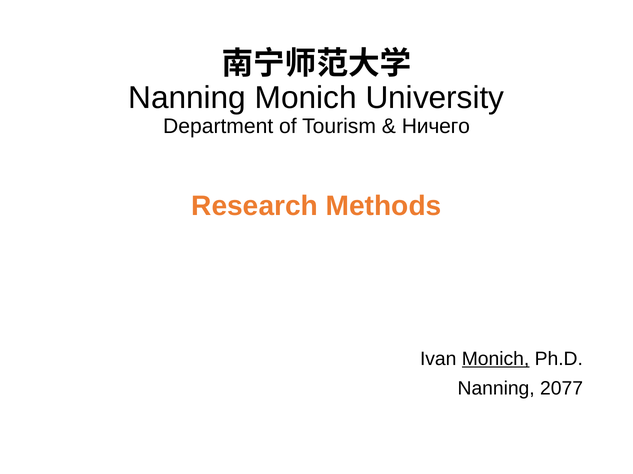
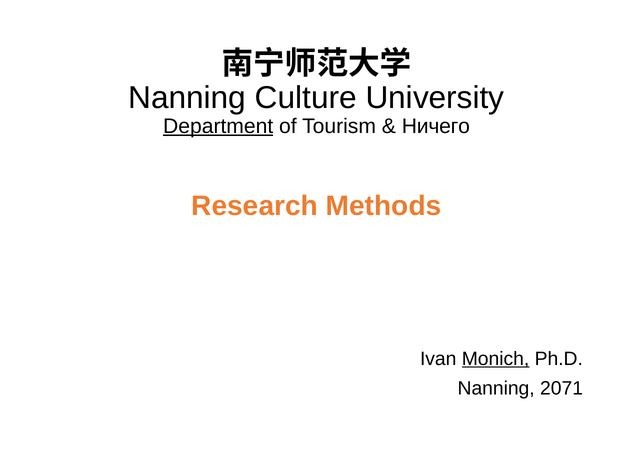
Nanning Monich: Monich -> Culture
Department underline: none -> present
2077: 2077 -> 2071
